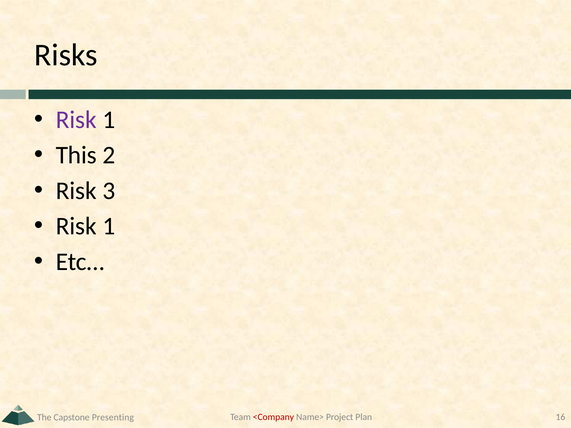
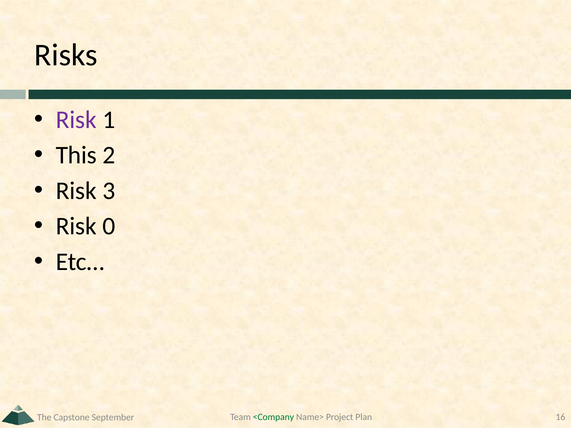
1 at (109, 226): 1 -> 0
<Company colour: red -> green
Presenting: Presenting -> September
